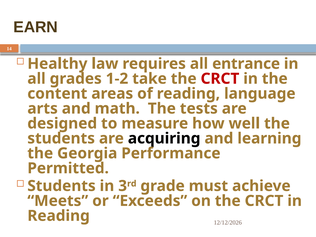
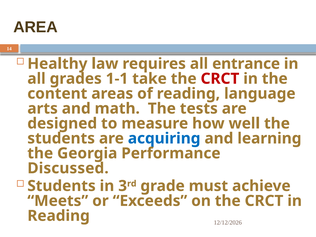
EARN: EARN -> AREA
1-2: 1-2 -> 1-1
acquiring colour: black -> blue
Permitted: Permitted -> Discussed
